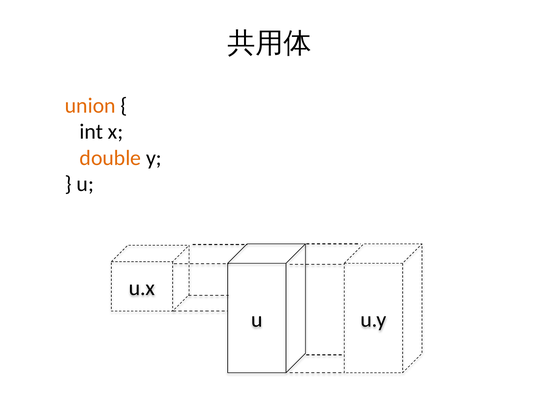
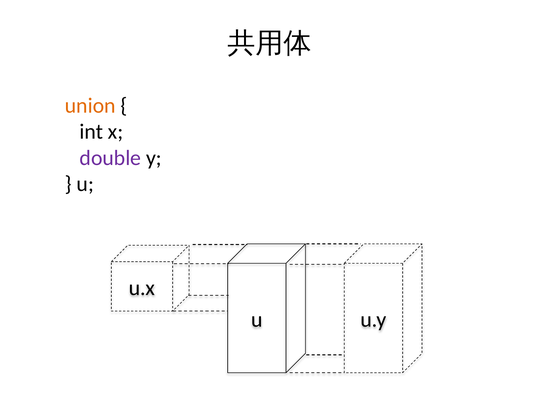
double colour: orange -> purple
